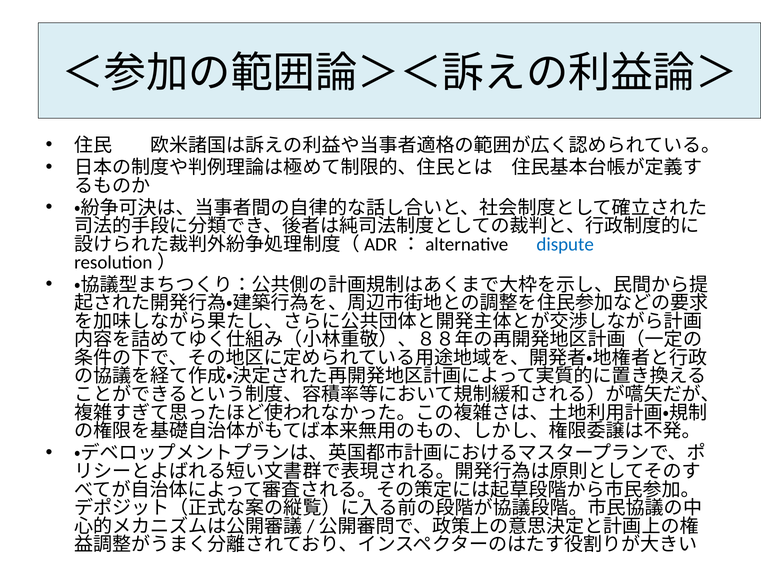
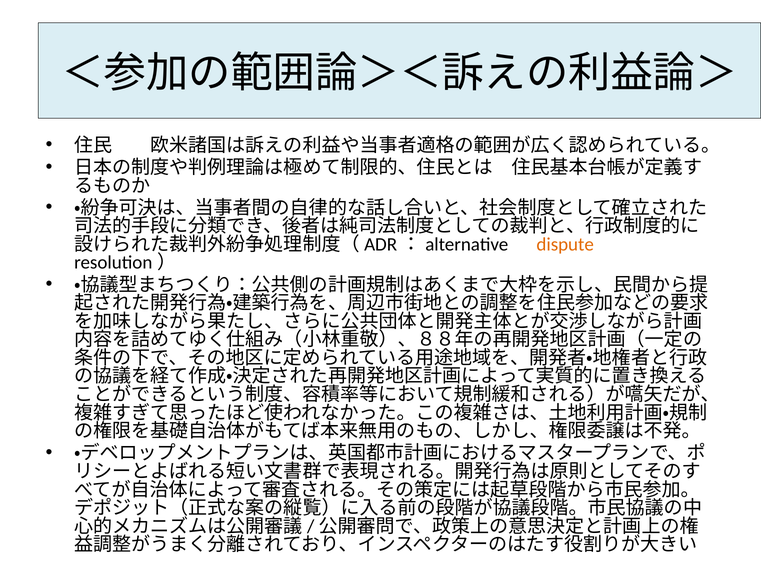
dispute colour: blue -> orange
